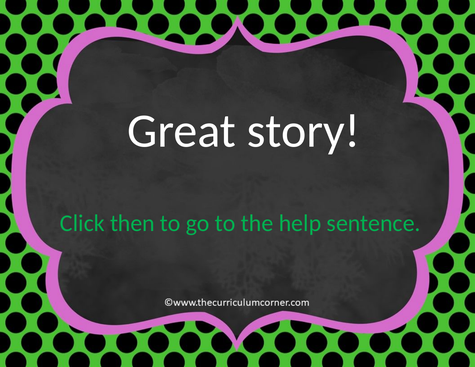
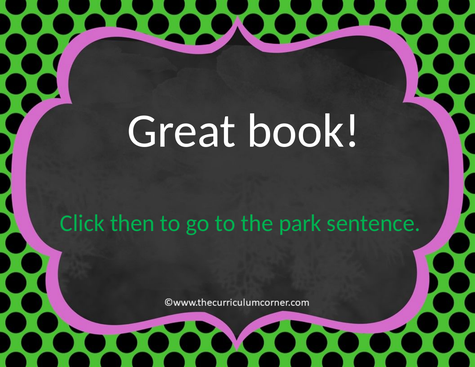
story: story -> book
help: help -> park
